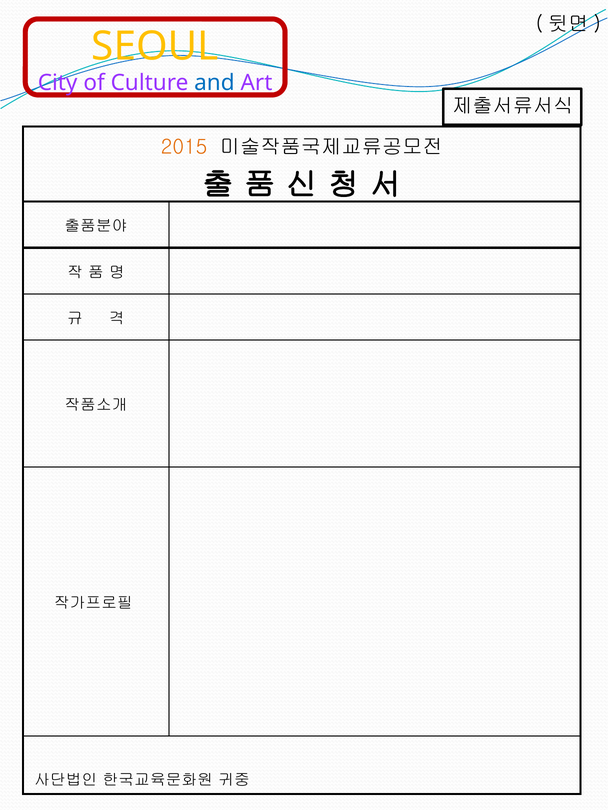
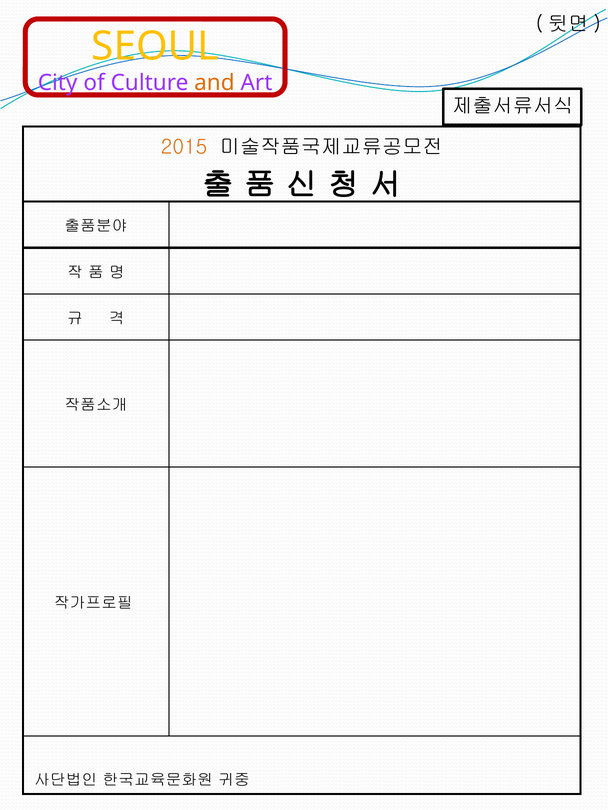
and colour: blue -> orange
